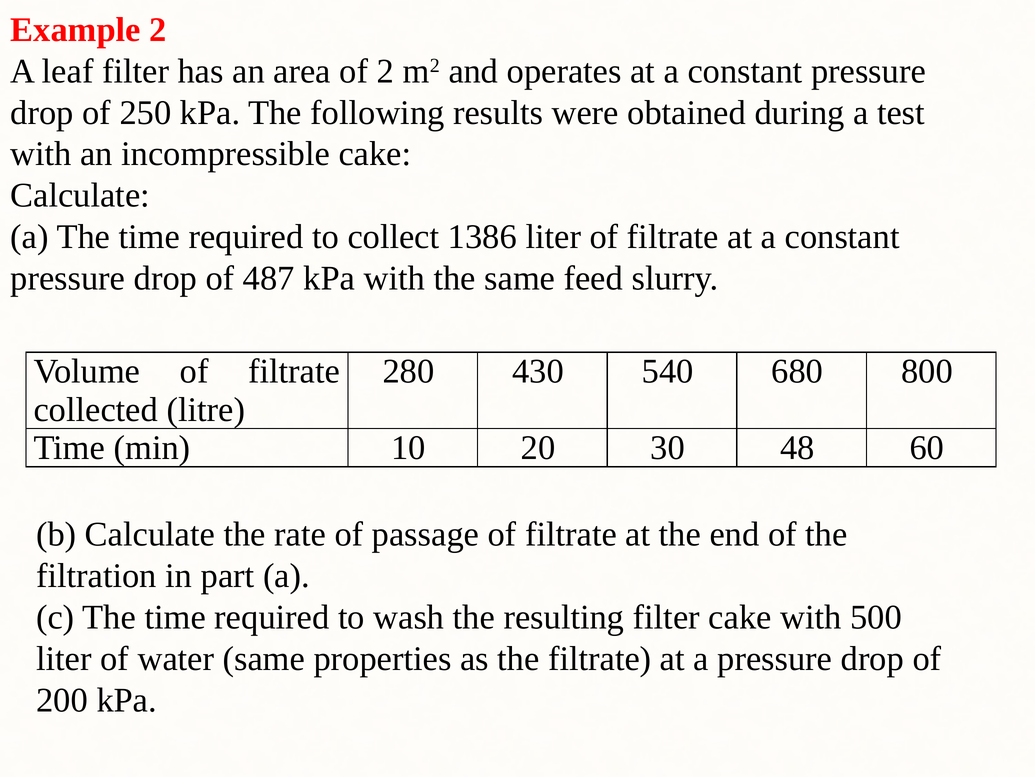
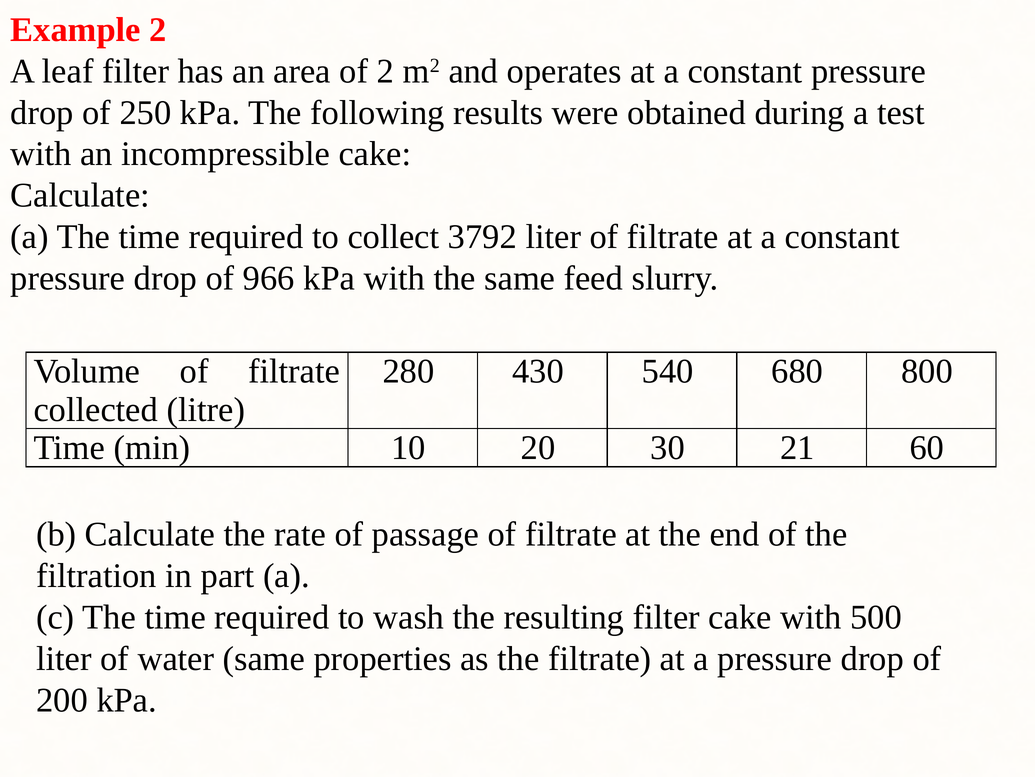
1386: 1386 -> 3792
487: 487 -> 966
48: 48 -> 21
